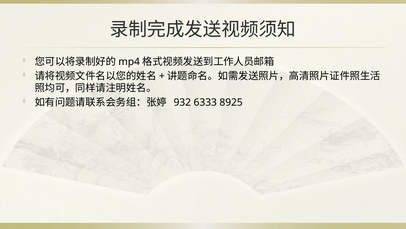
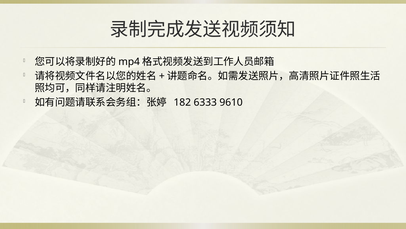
932: 932 -> 182
8925: 8925 -> 9610
